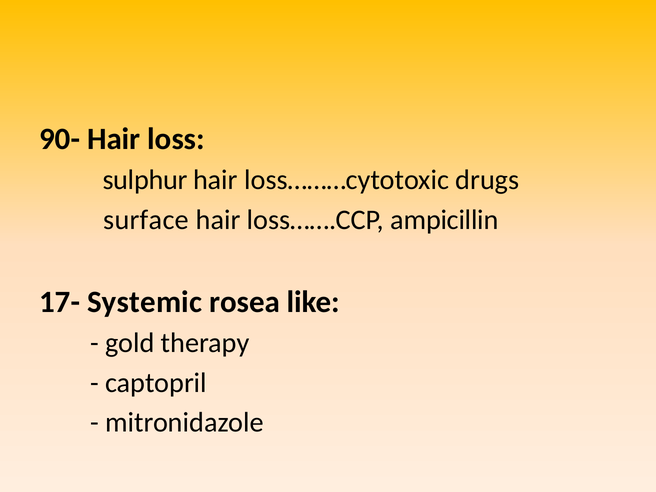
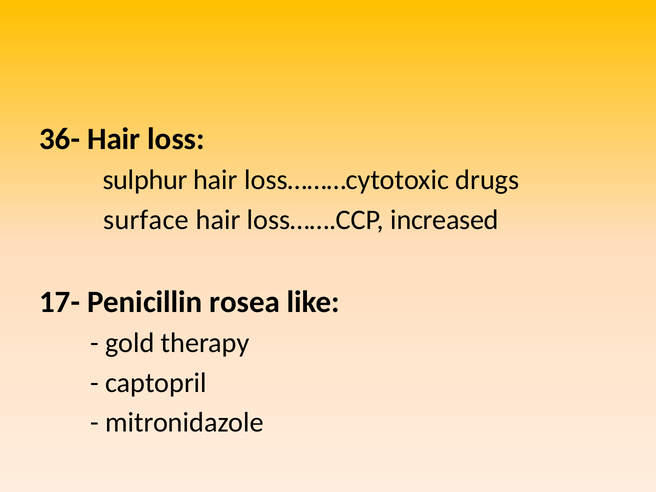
90-: 90- -> 36-
ampicillin: ampicillin -> increased
Systemic: Systemic -> Penicillin
